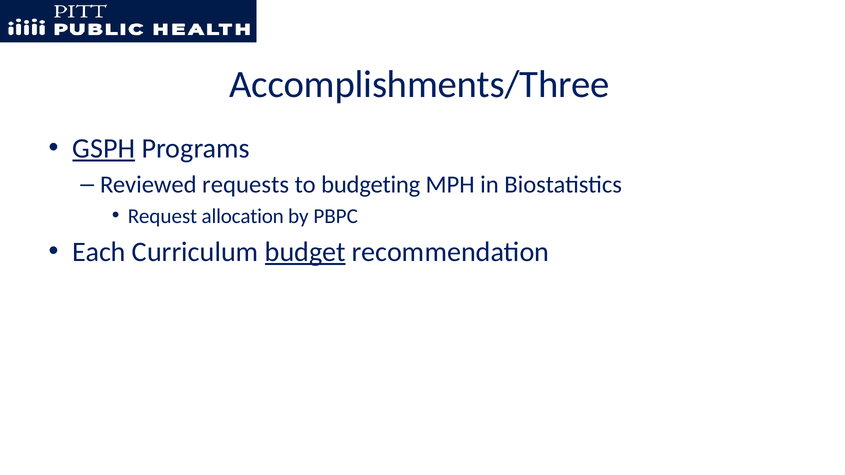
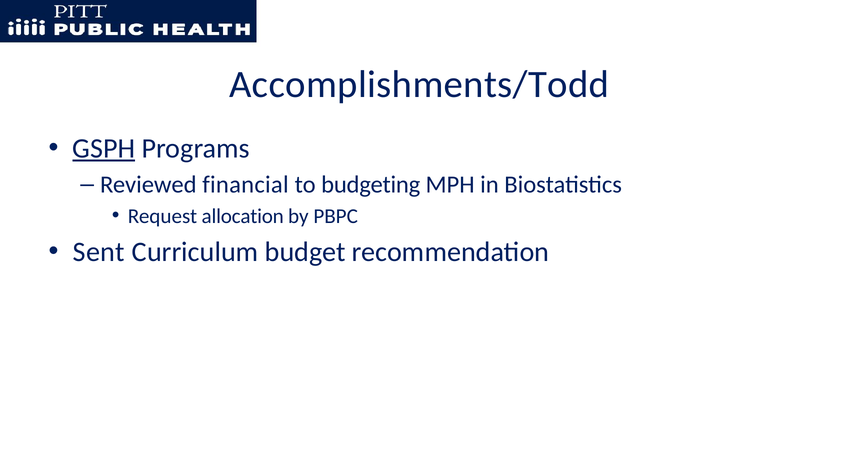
Accomplishments/Three: Accomplishments/Three -> Accomplishments/Todd
requests: requests -> financial
Each: Each -> Sent
budget underline: present -> none
